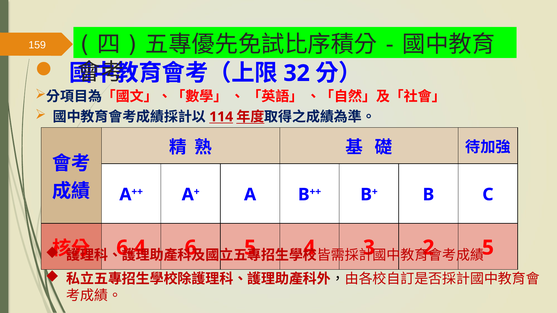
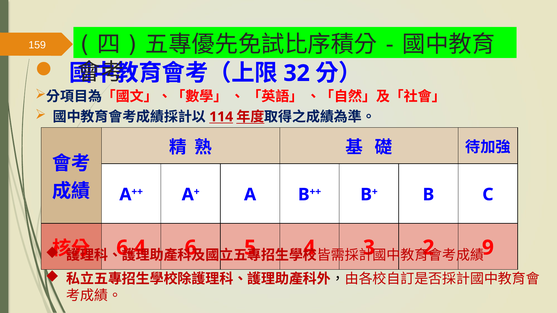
5 at (488, 248): 5 -> 9
